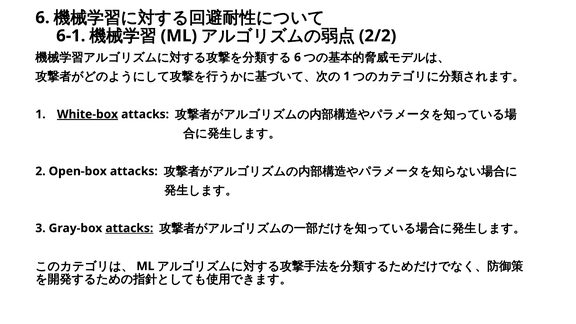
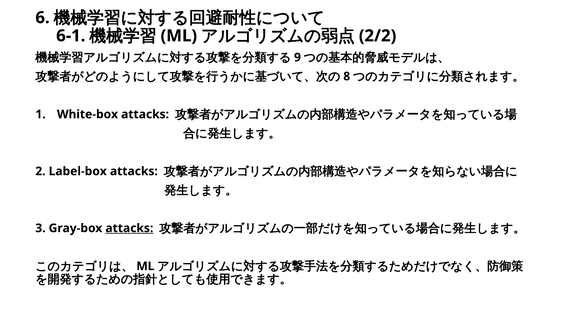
6 at (297, 57): 6 -> 9
1 at (347, 76): 1 -> 8
White-box underline: present -> none
Open-box: Open-box -> Label-box
